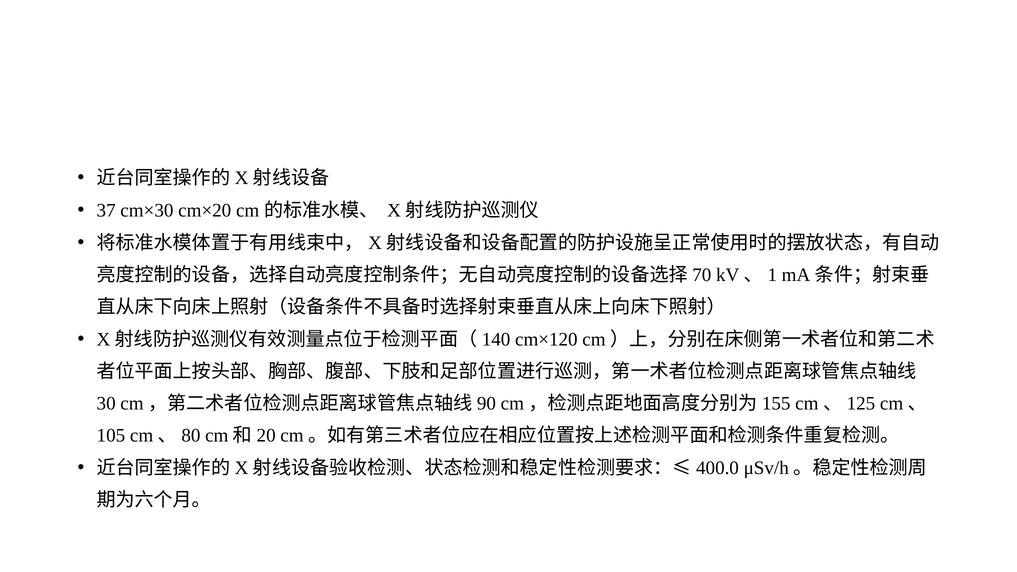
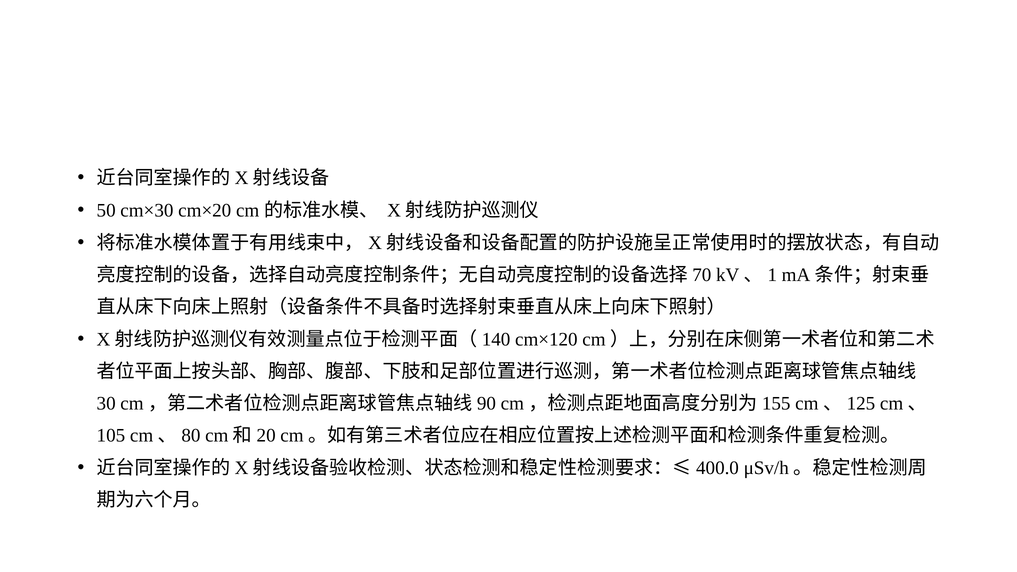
37: 37 -> 50
